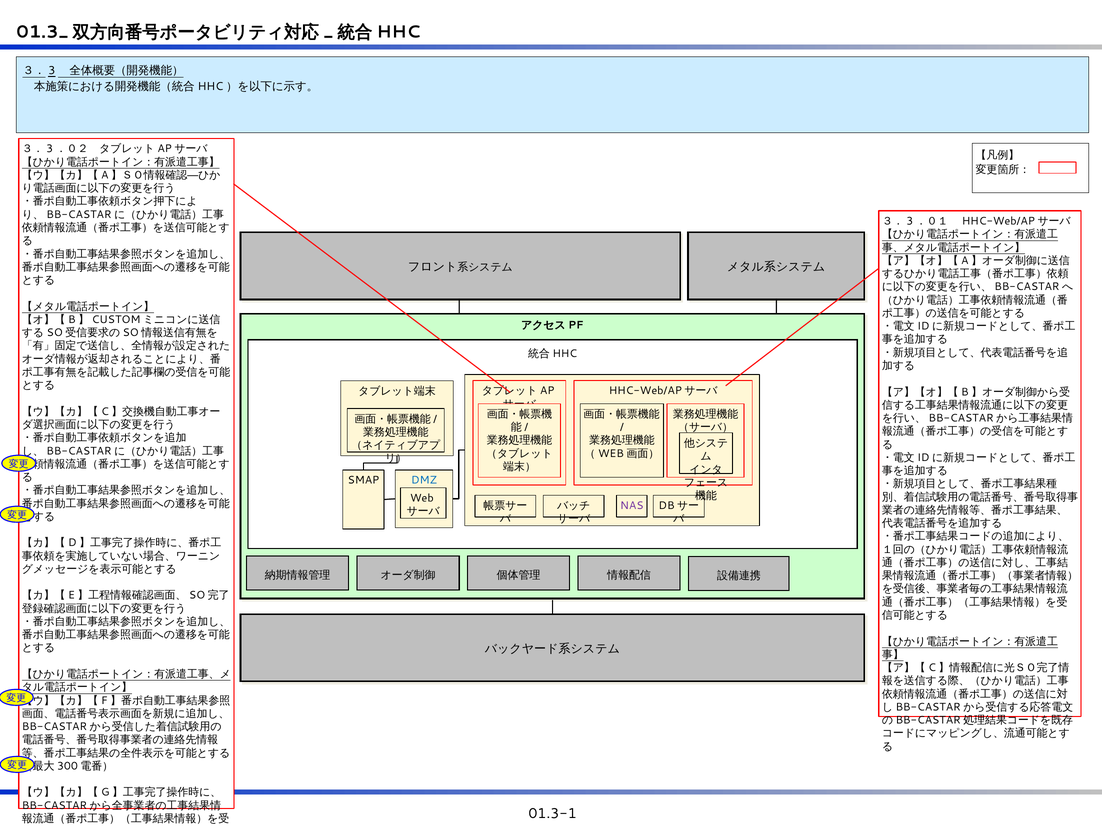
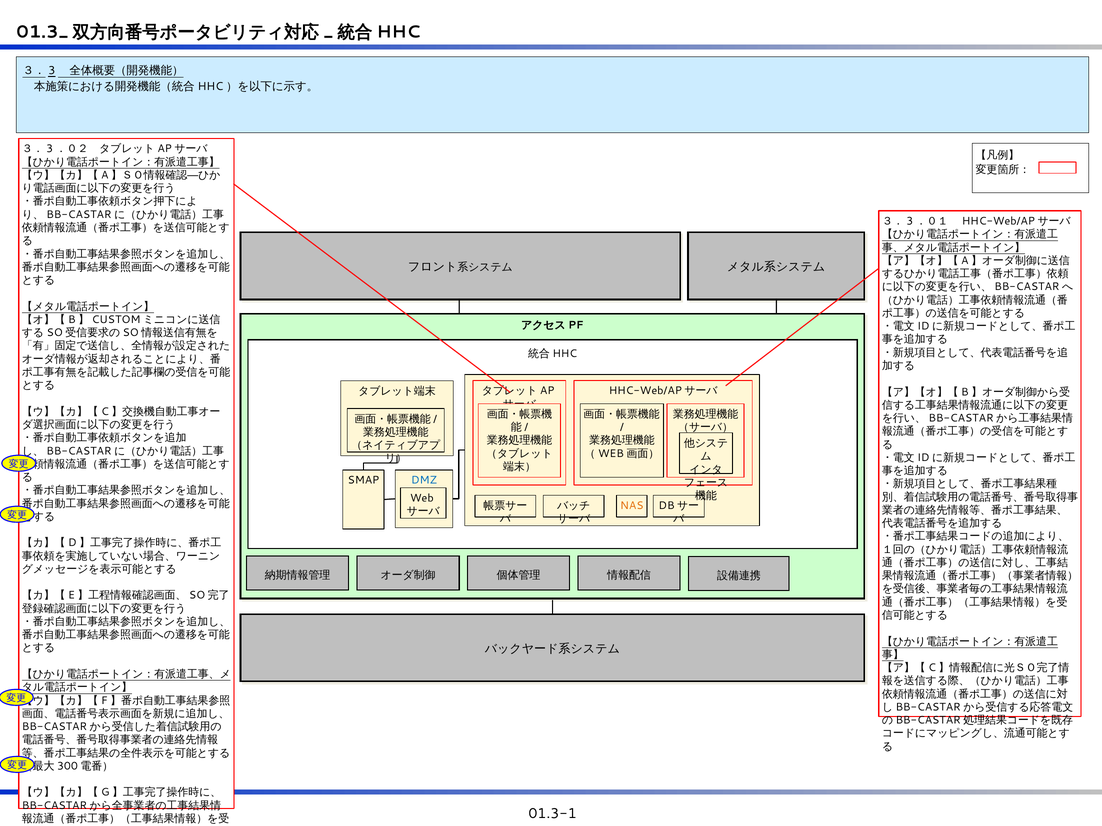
NAS colour: purple -> orange
